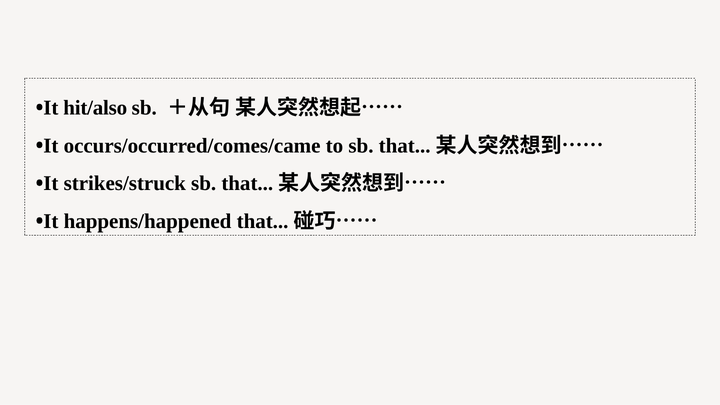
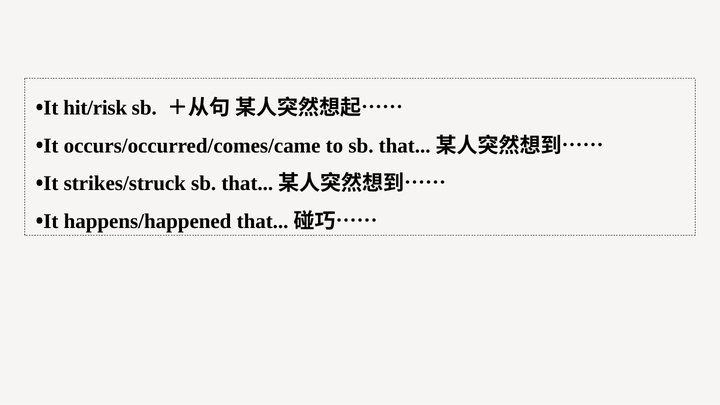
hit/also: hit/also -> hit/risk
